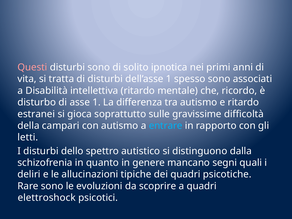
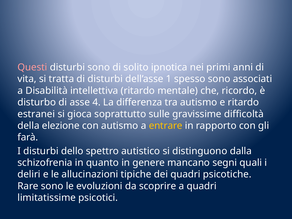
asse 1: 1 -> 4
campari: campari -> elezione
entrare colour: light blue -> yellow
letti: letti -> farà
elettroshock: elettroshock -> limitatissime
